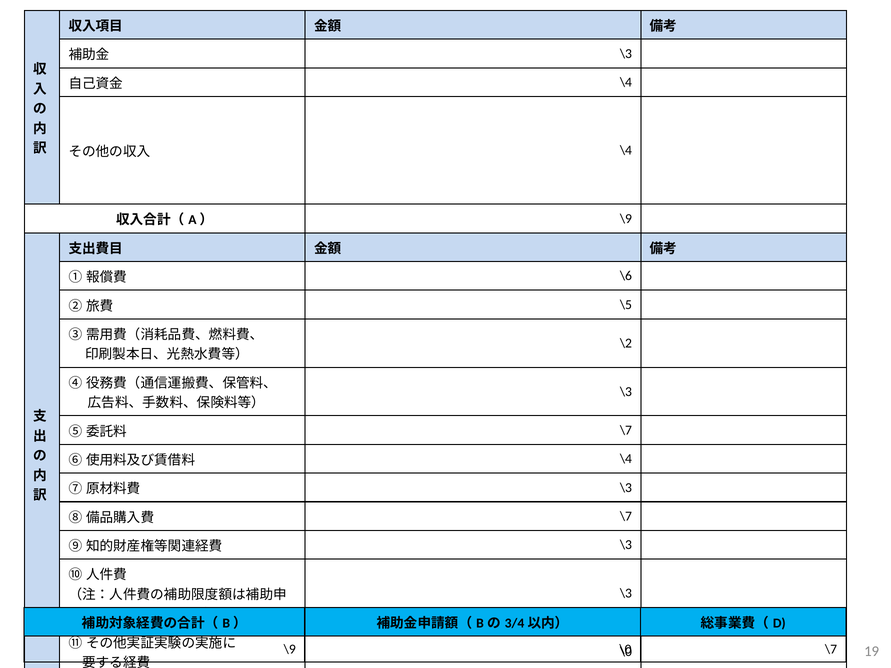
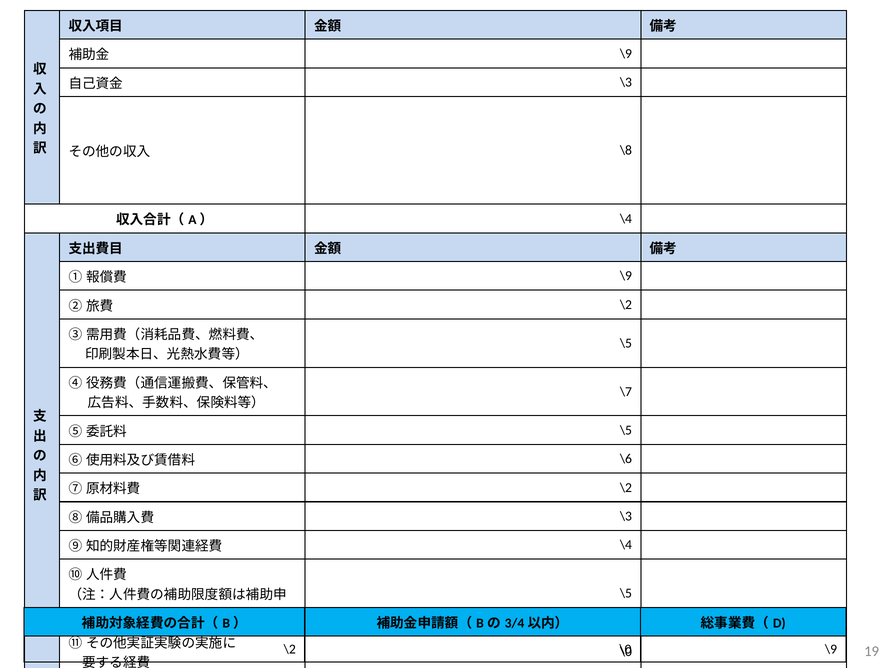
\3 at (626, 54): \3 -> \9
\4 at (626, 82): \4 -> \3
\4 at (626, 151): \4 -> \8
\9 at (626, 219): \9 -> \4
\6 at (626, 276): \6 -> \9
\5 at (626, 305): \5 -> \2
\2 at (626, 343): \2 -> \5
\3 at (626, 392): \3 -> \7
\7 at (626, 430): \7 -> \5
\4 at (626, 459): \4 -> \6
\3 at (626, 488): \3 -> \2
\7 at (626, 516): \7 -> \3
\3 at (626, 545): \3 -> \4
\3 at (626, 594): \3 -> \5
\9 at (290, 649): \9 -> \2
\7 at (831, 649): \7 -> \9
